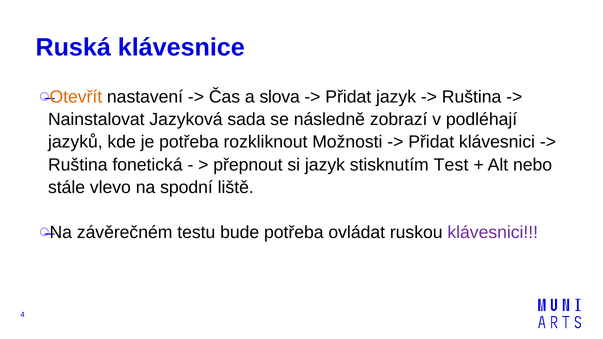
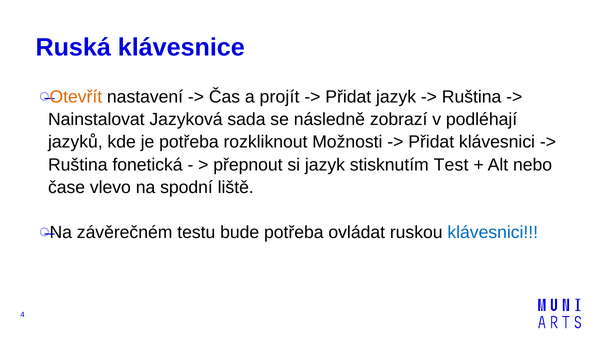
slova: slova -> projít
stále: stále -> čase
klávesnici at (493, 233) colour: purple -> blue
